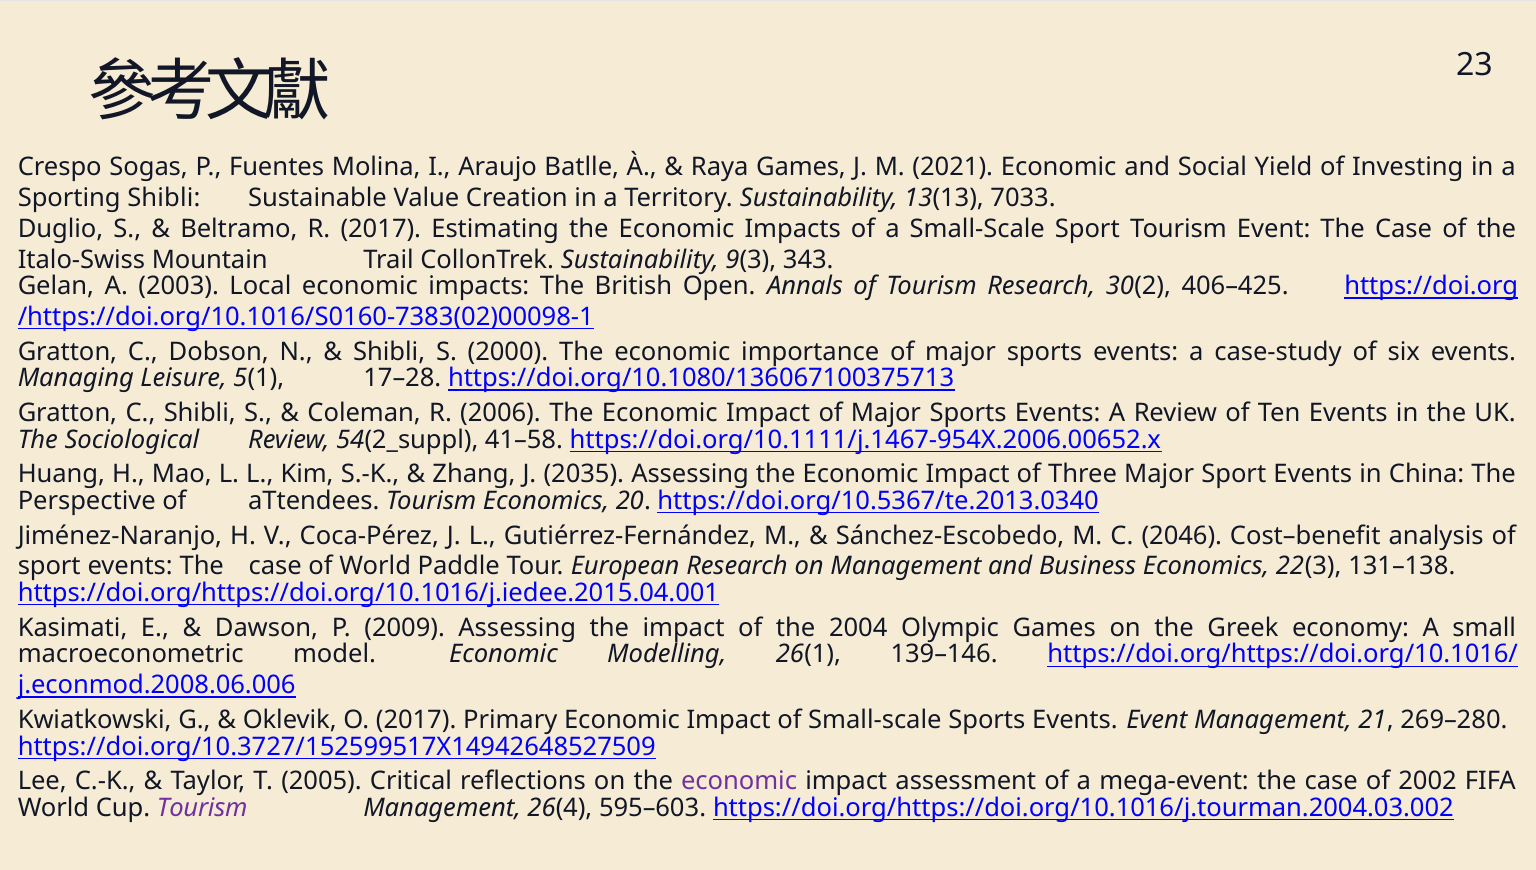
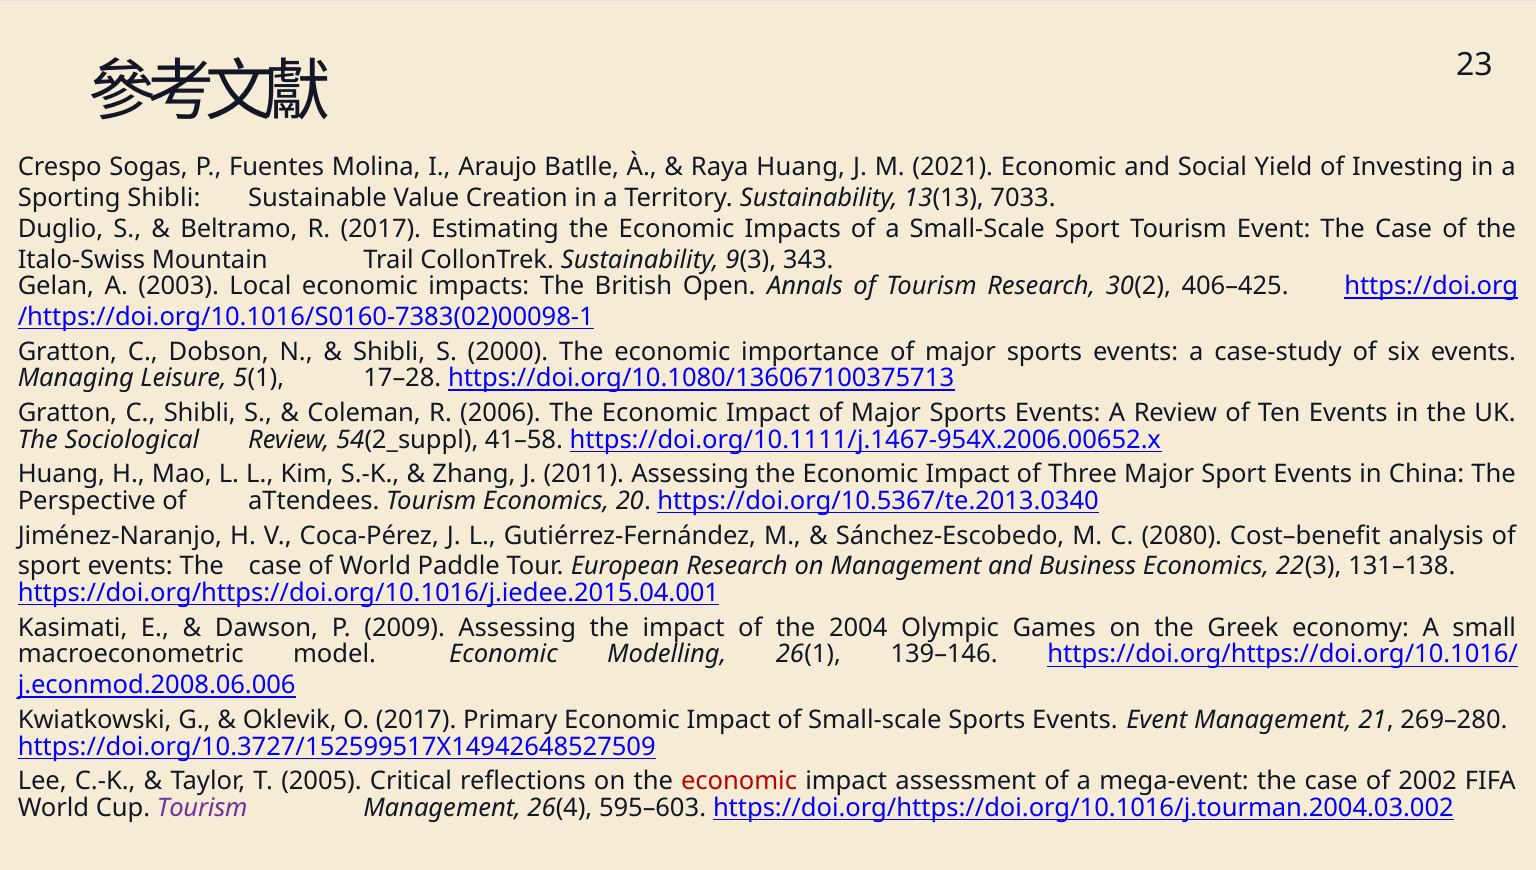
Raya Games: Games -> Huang
2035: 2035 -> 2011
2046: 2046 -> 2080
economic at (739, 782) colour: purple -> red
